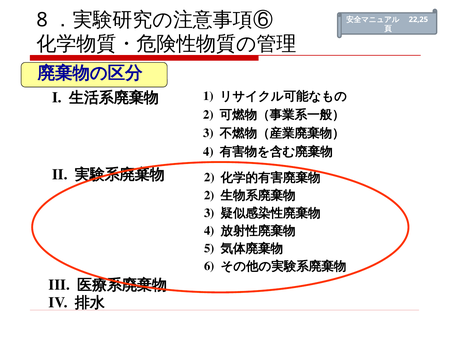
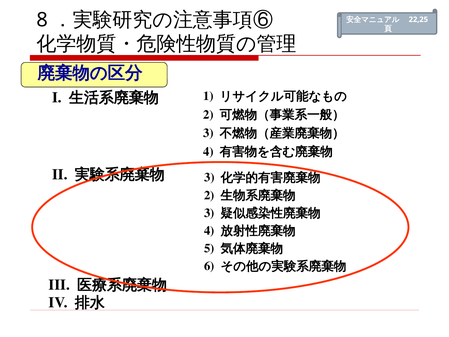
2 at (209, 177): 2 -> 3
